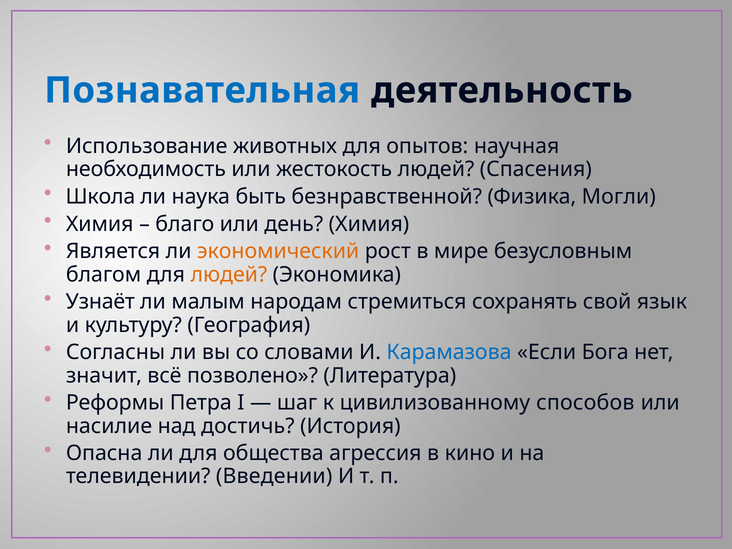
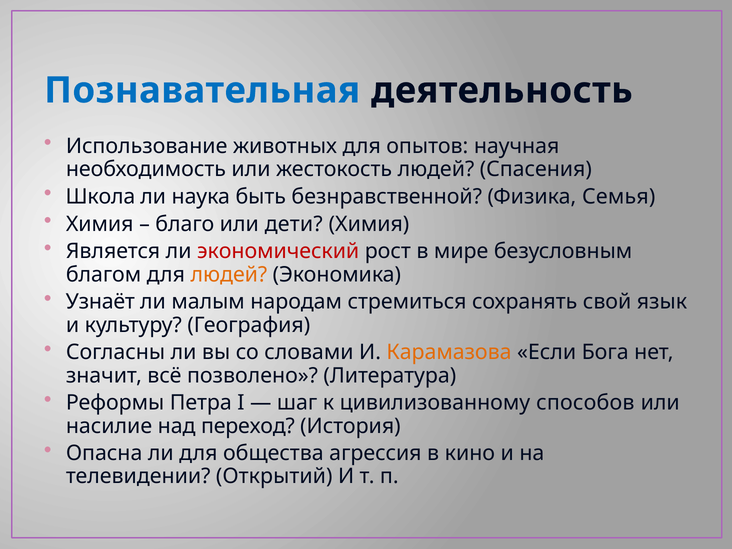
Могли: Могли -> Семья
день: день -> дети
экономический colour: orange -> red
Карамазова colour: blue -> orange
достичь: достичь -> переход
Введении: Введении -> Открытий
